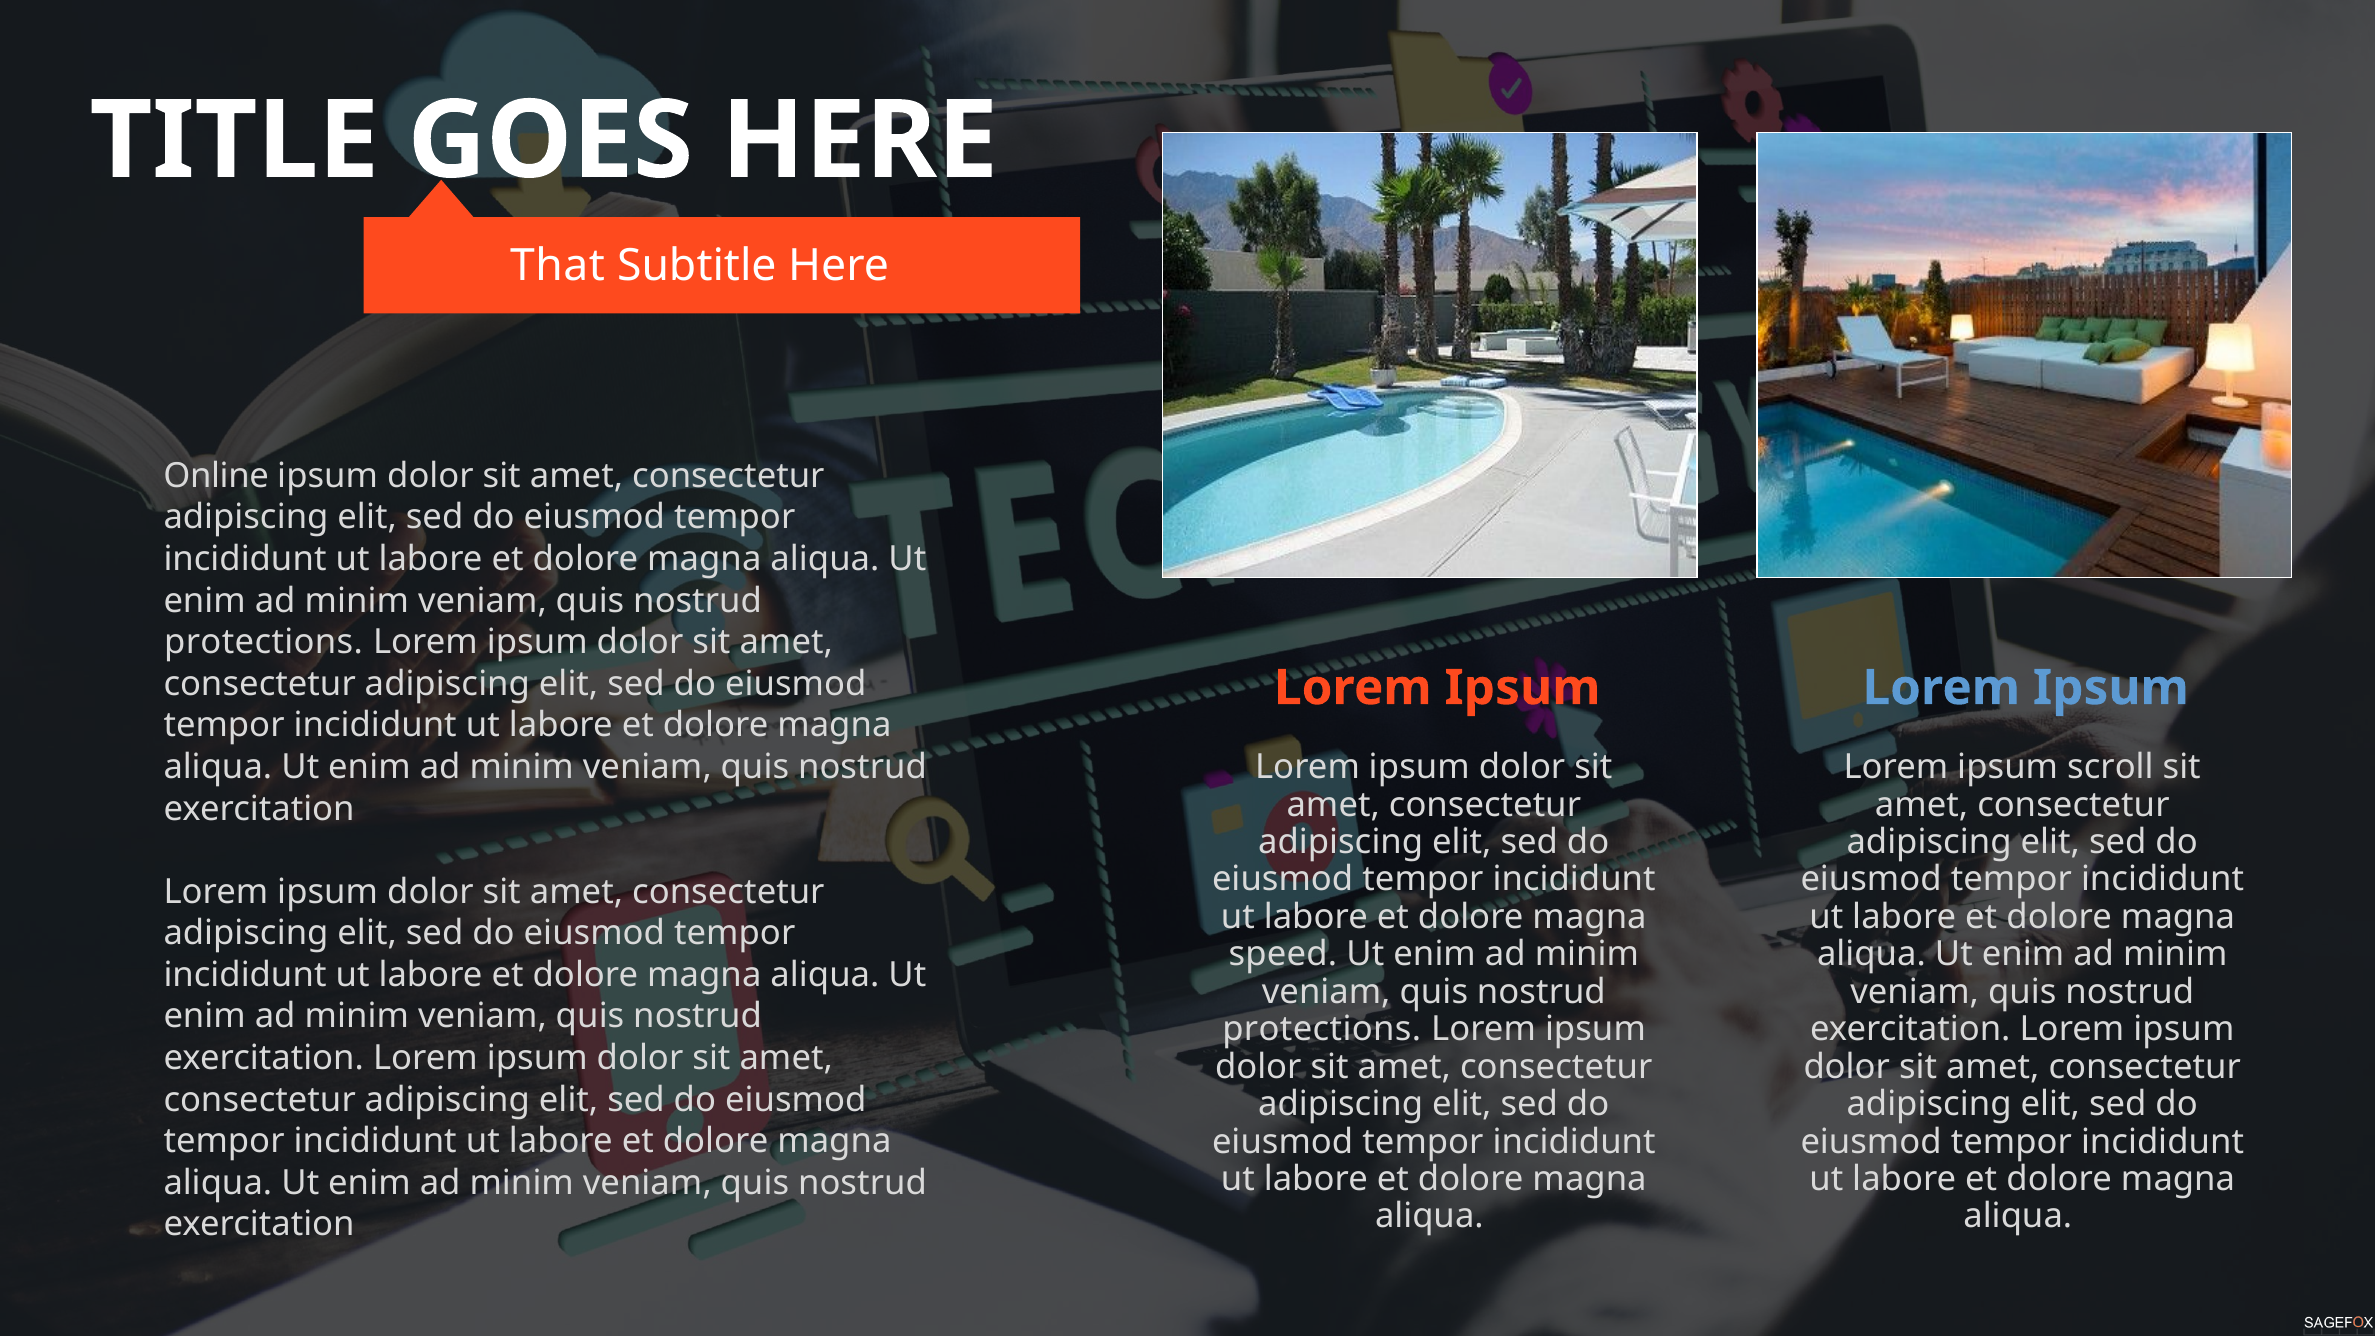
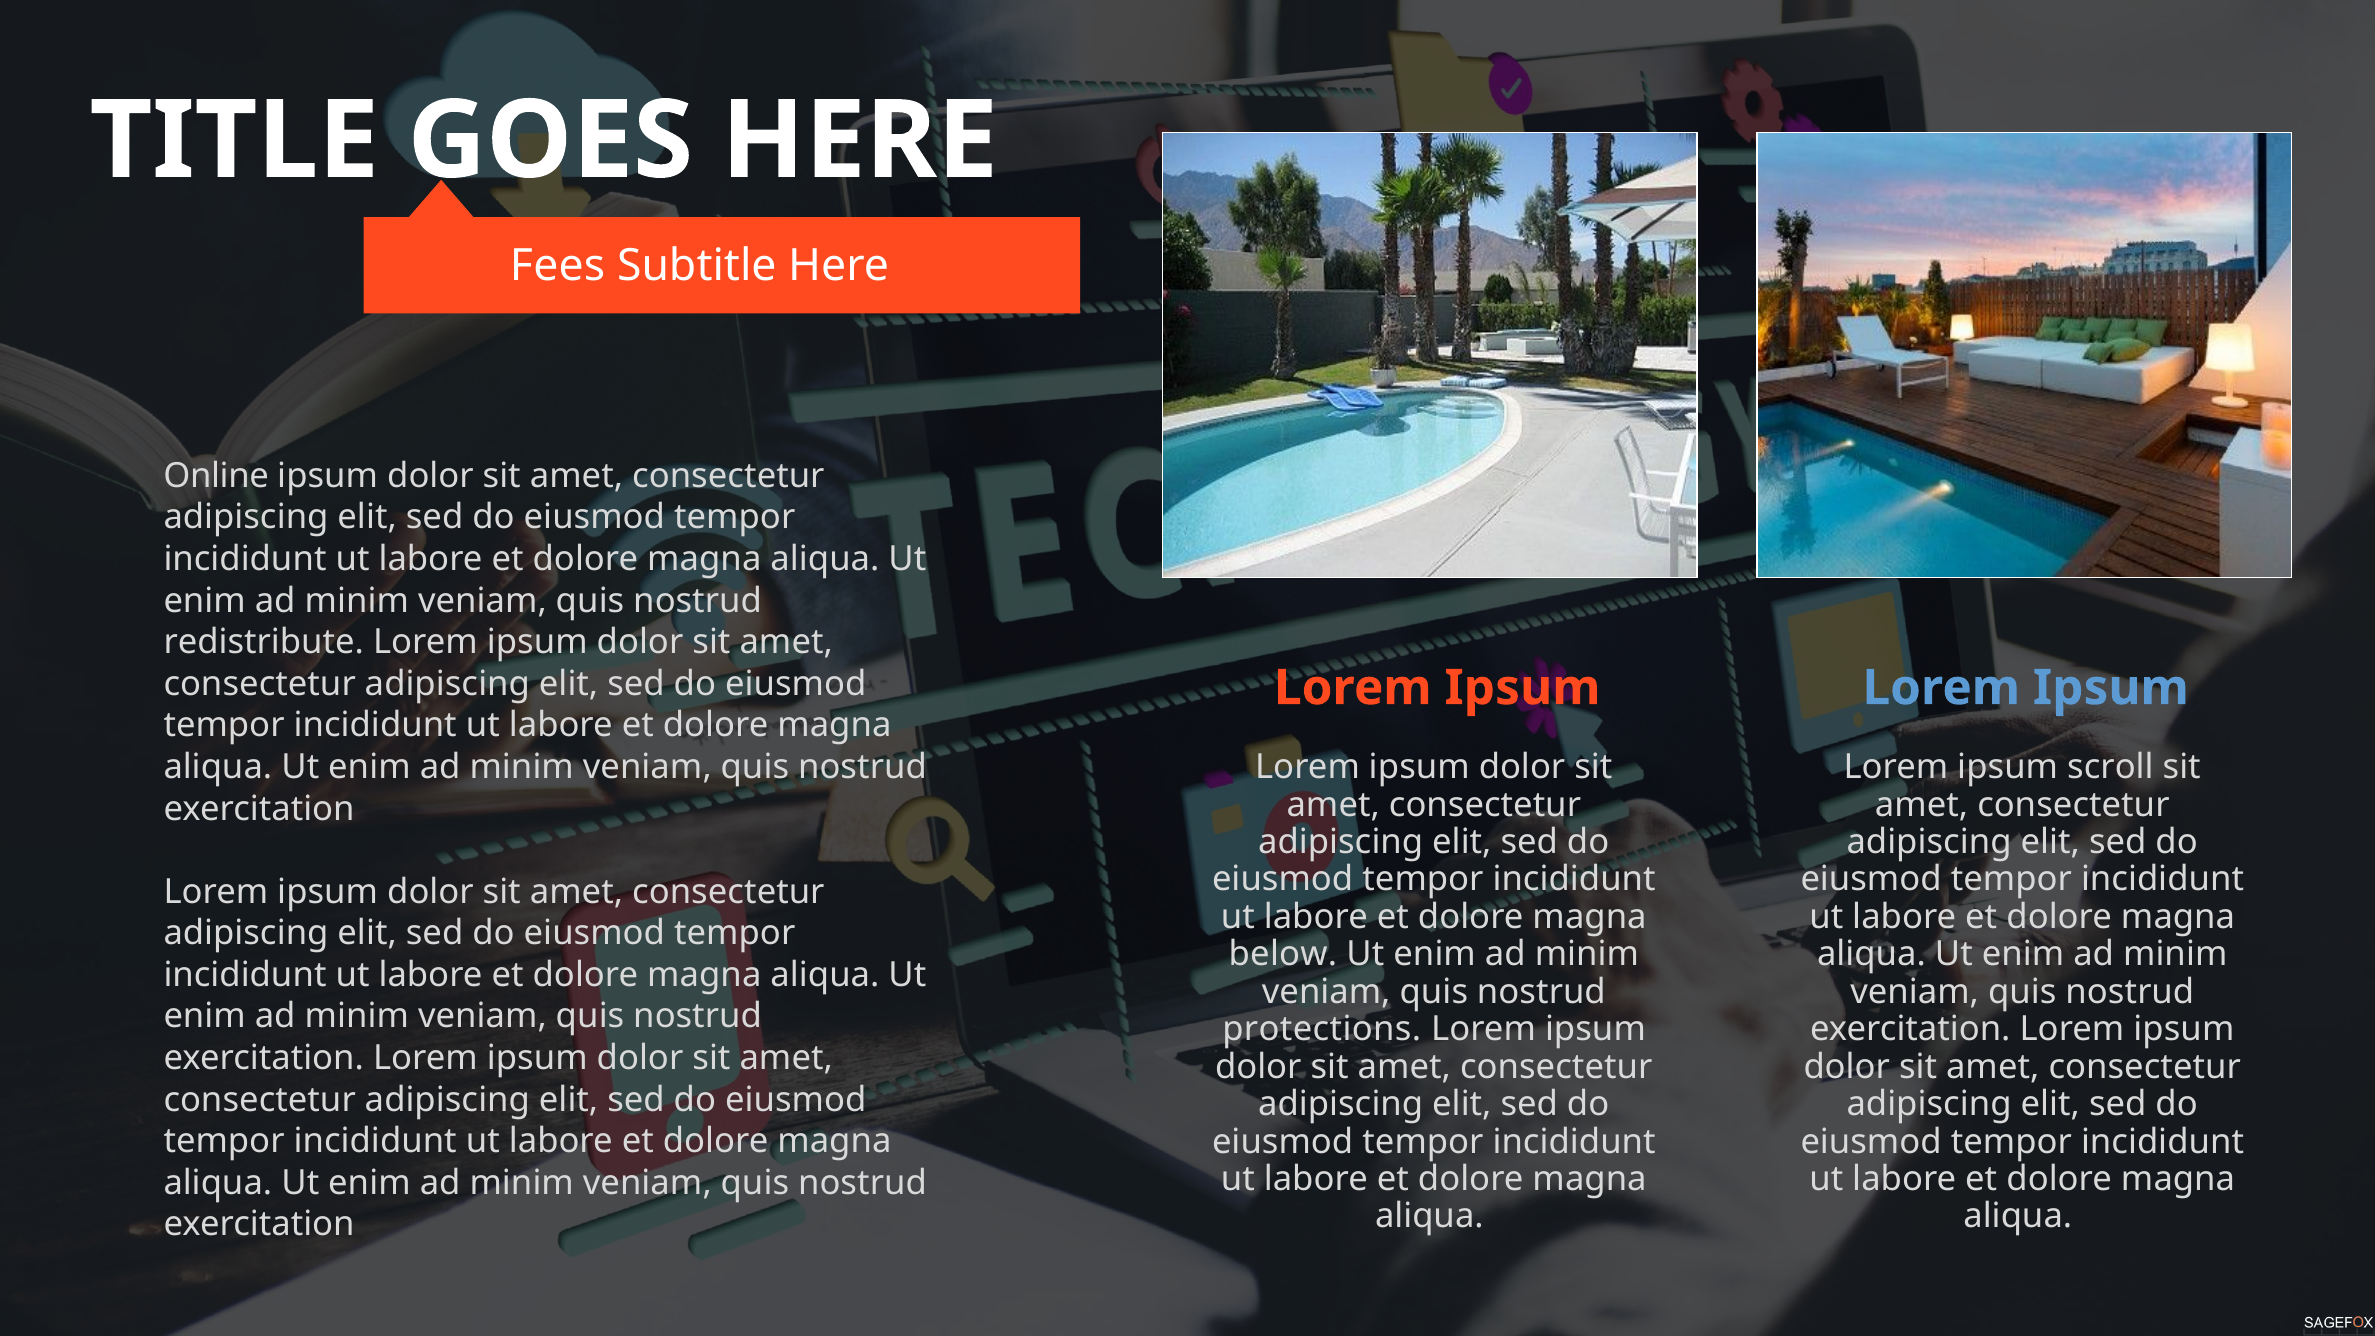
That: That -> Fees
protections at (264, 642): protections -> redistribute
speed: speed -> below
